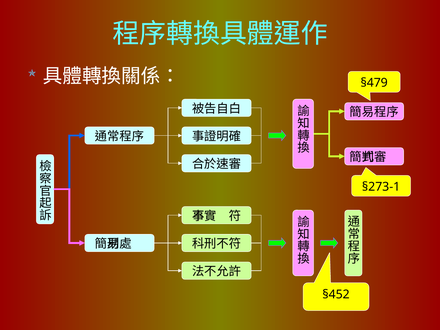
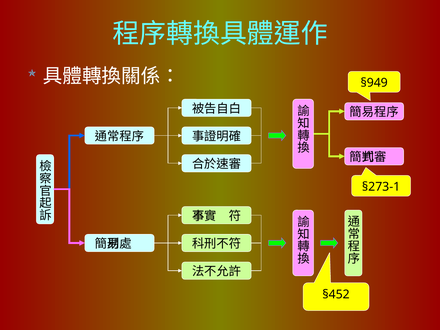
§479: §479 -> §949
